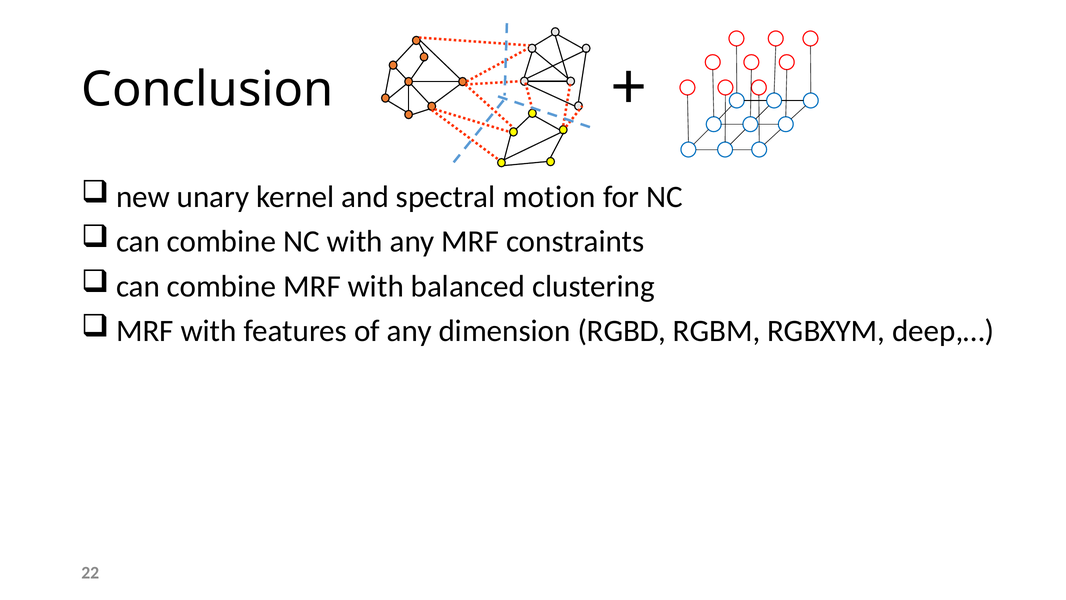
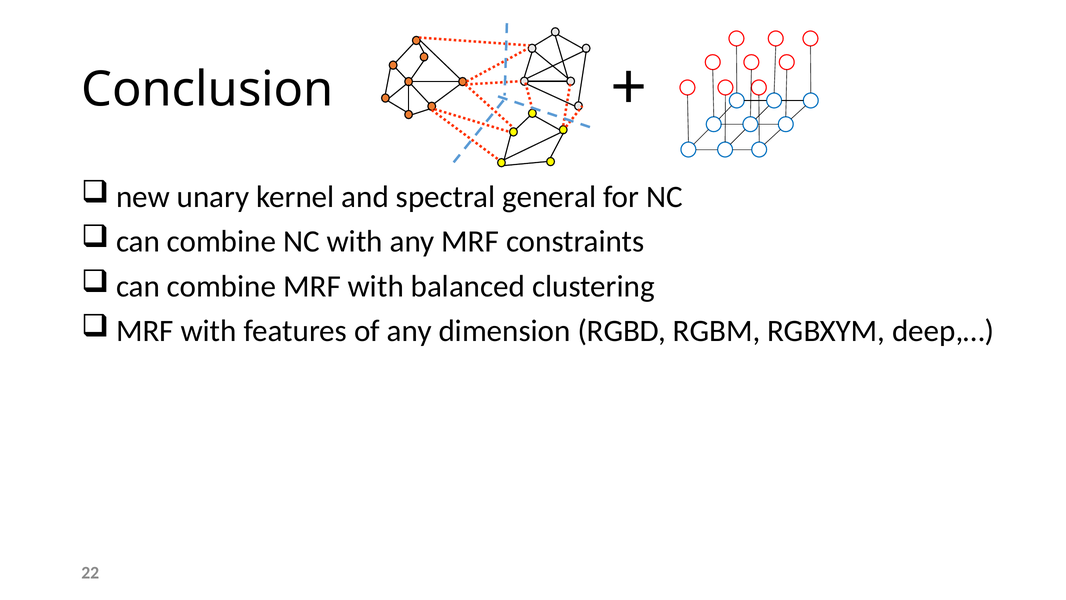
motion: motion -> general
